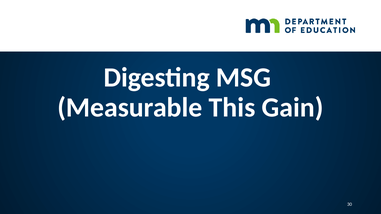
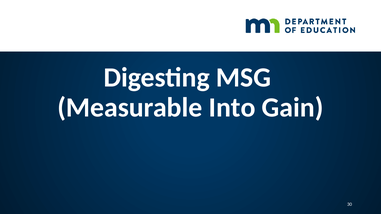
This: This -> Into
